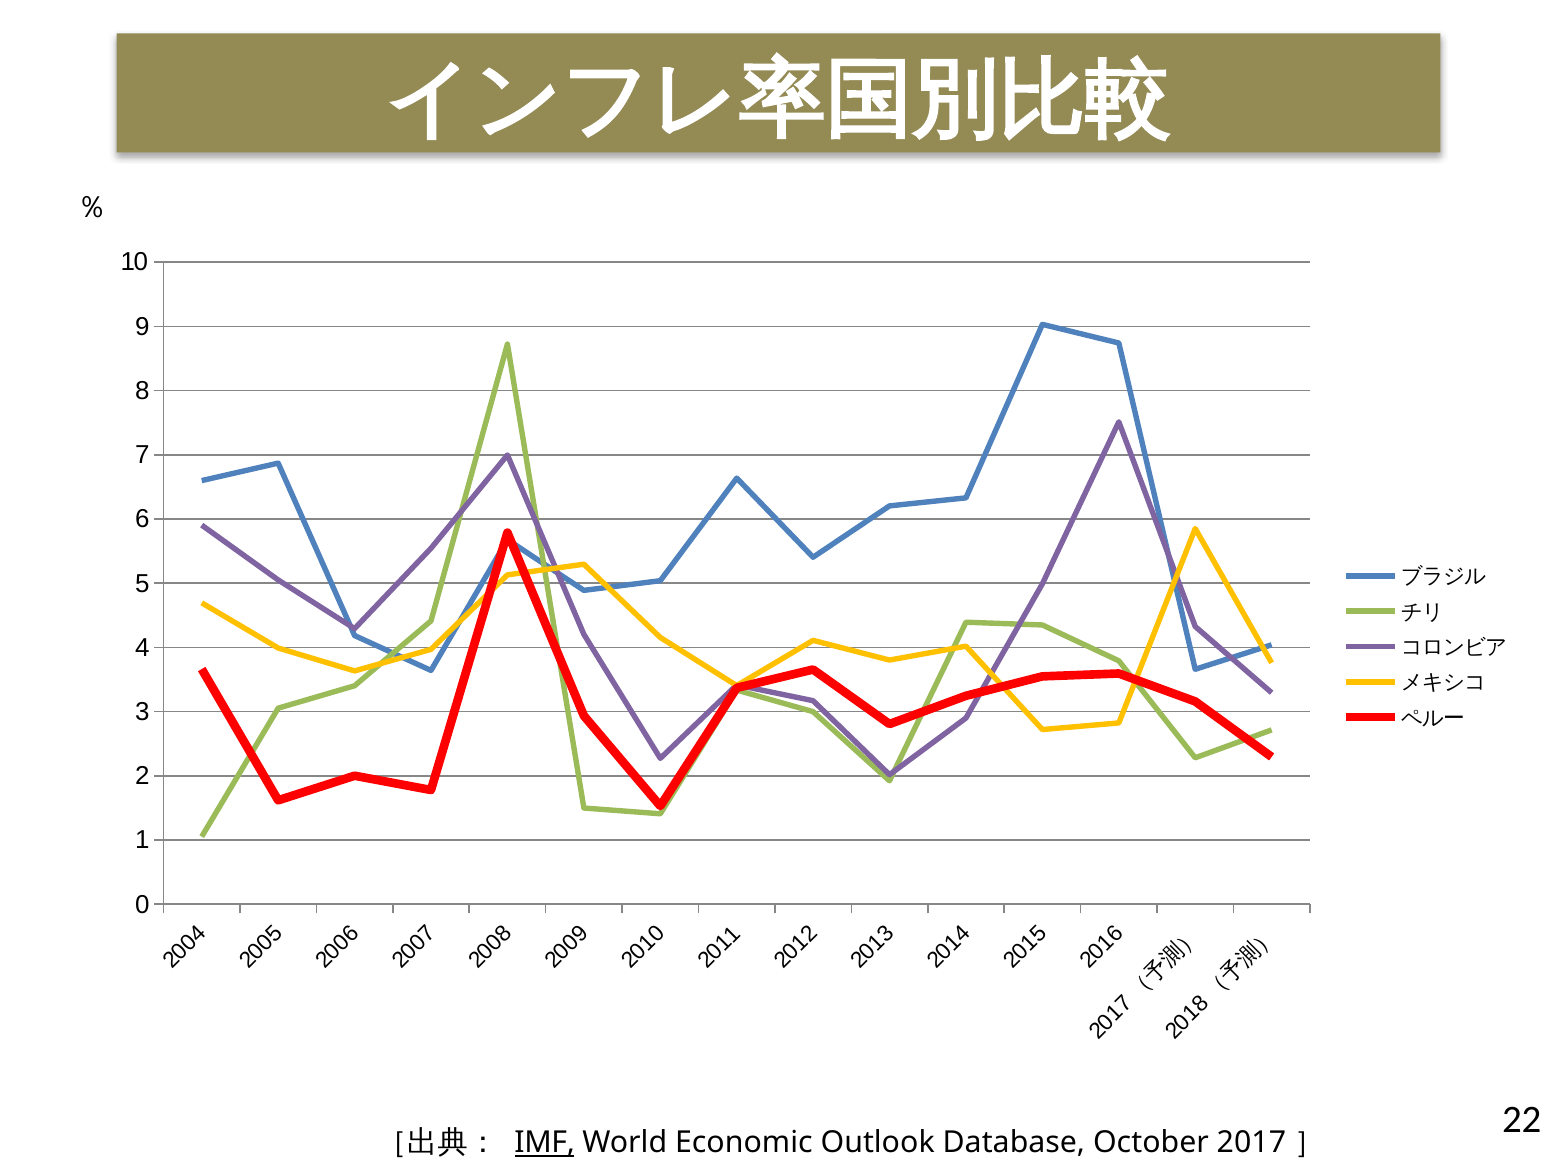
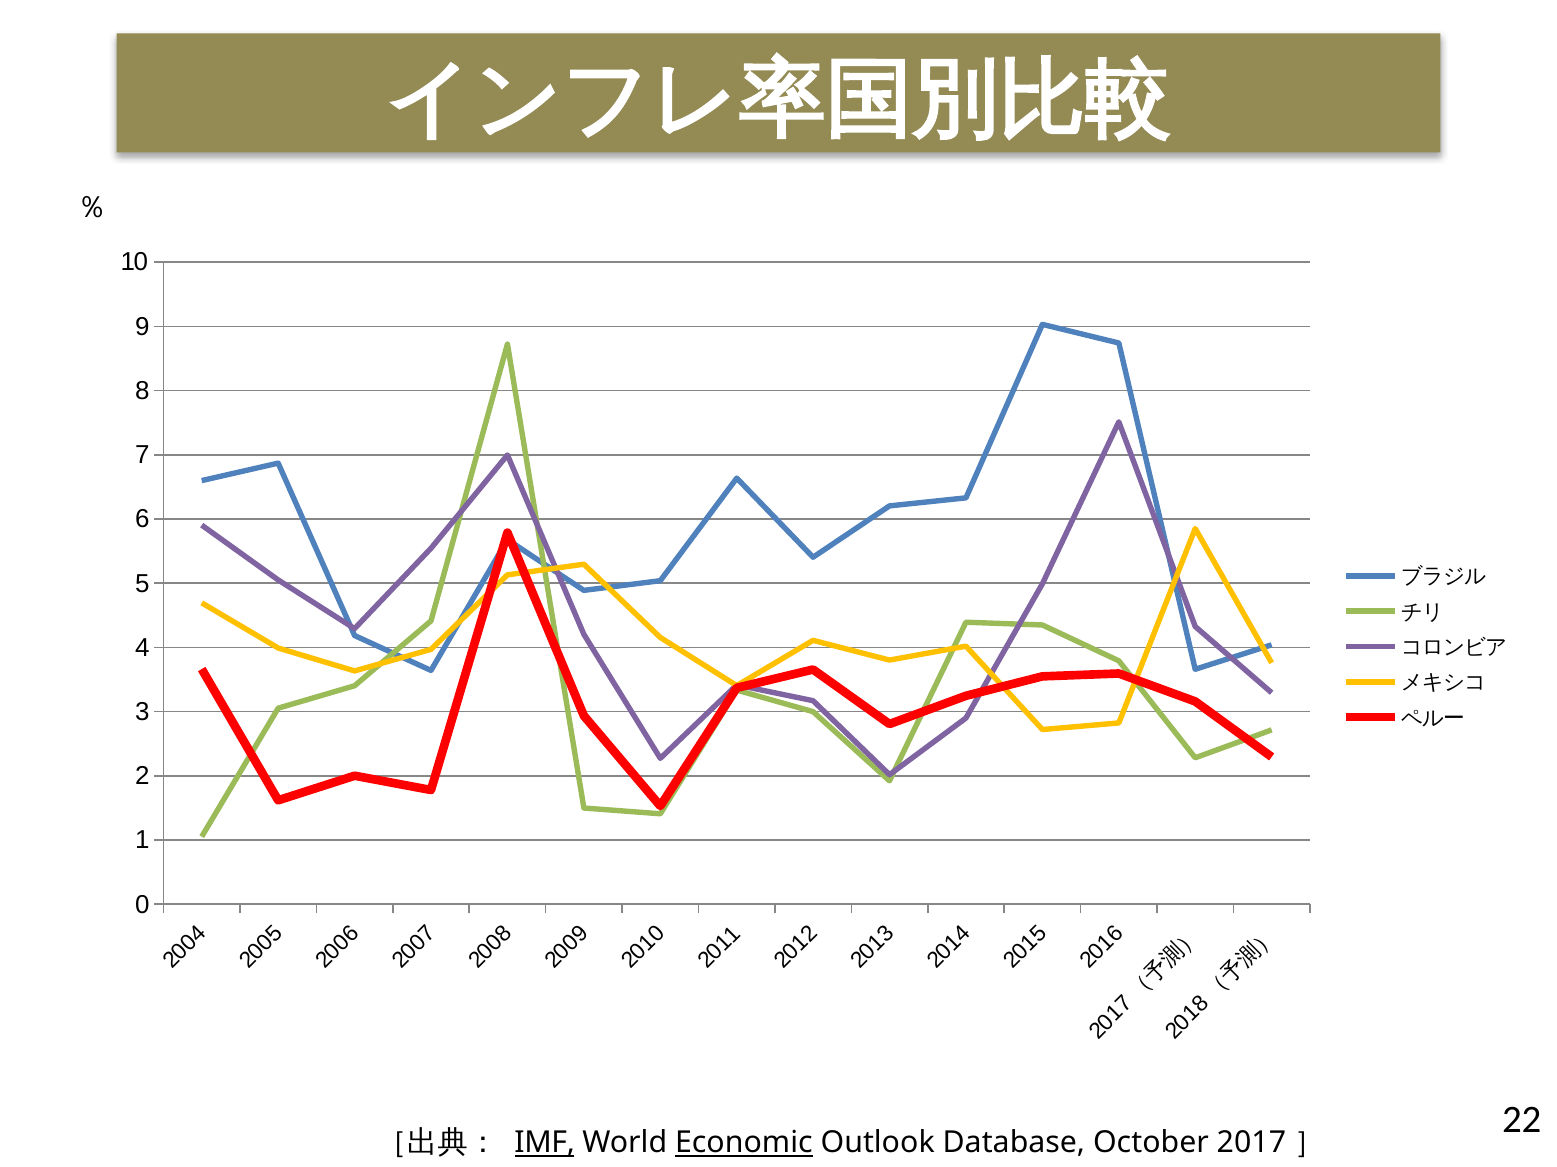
Economic underline: none -> present
